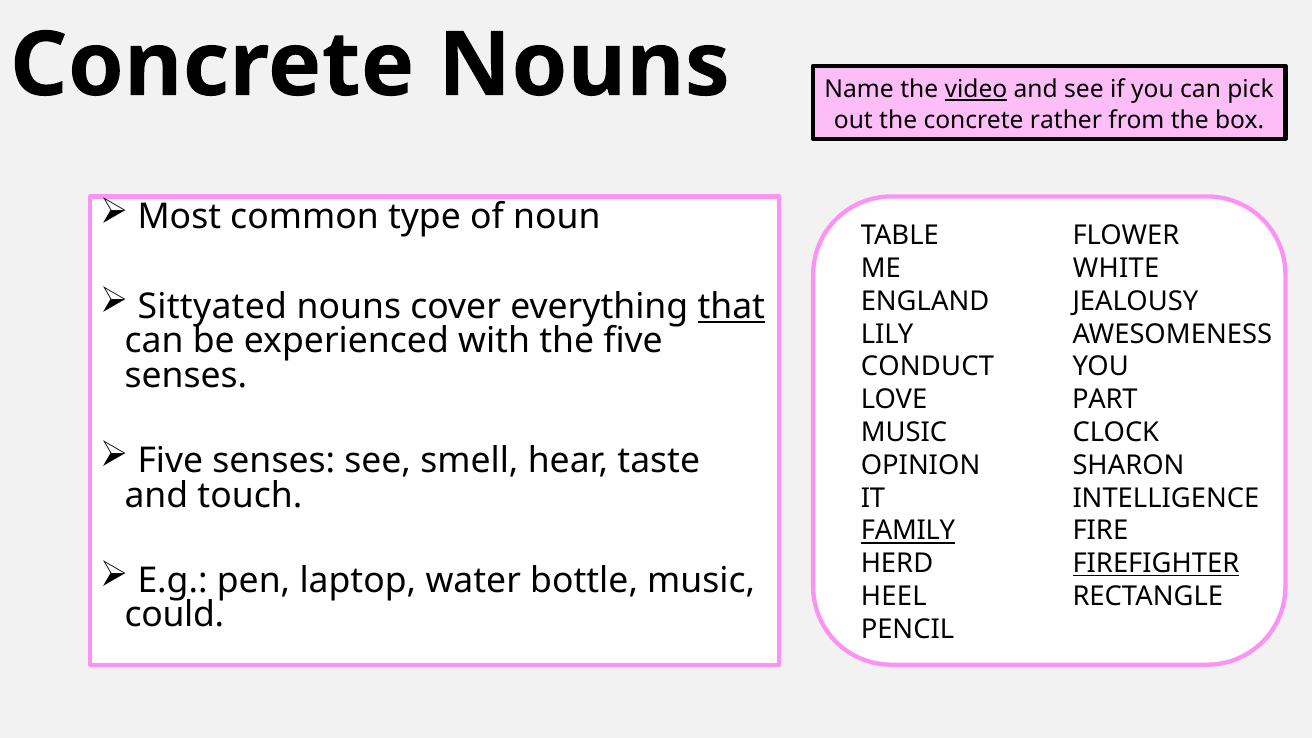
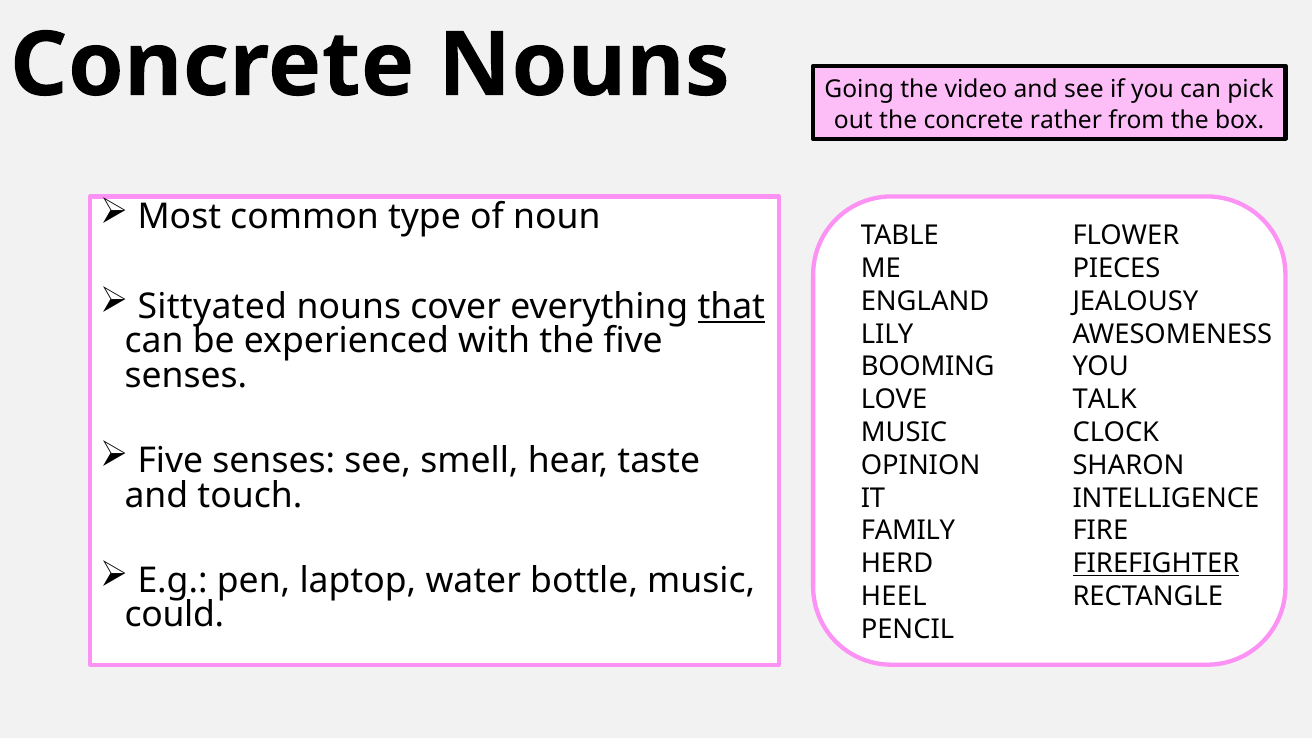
Name: Name -> Going
video underline: present -> none
WHITE: WHITE -> PIECES
CONDUCT: CONDUCT -> BOOMING
PART: PART -> TALK
FAMILY underline: present -> none
